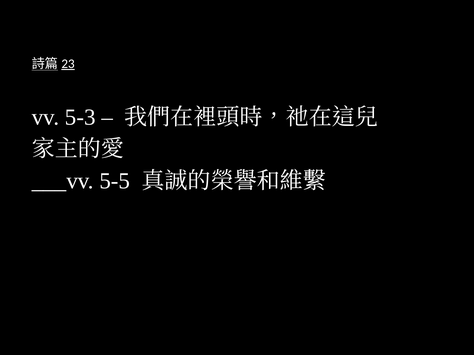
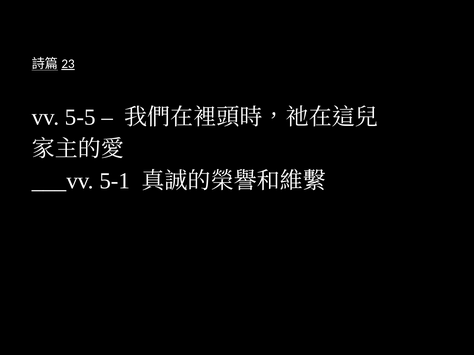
5-3: 5-3 -> 5-5
5-5: 5-5 -> 5-1
